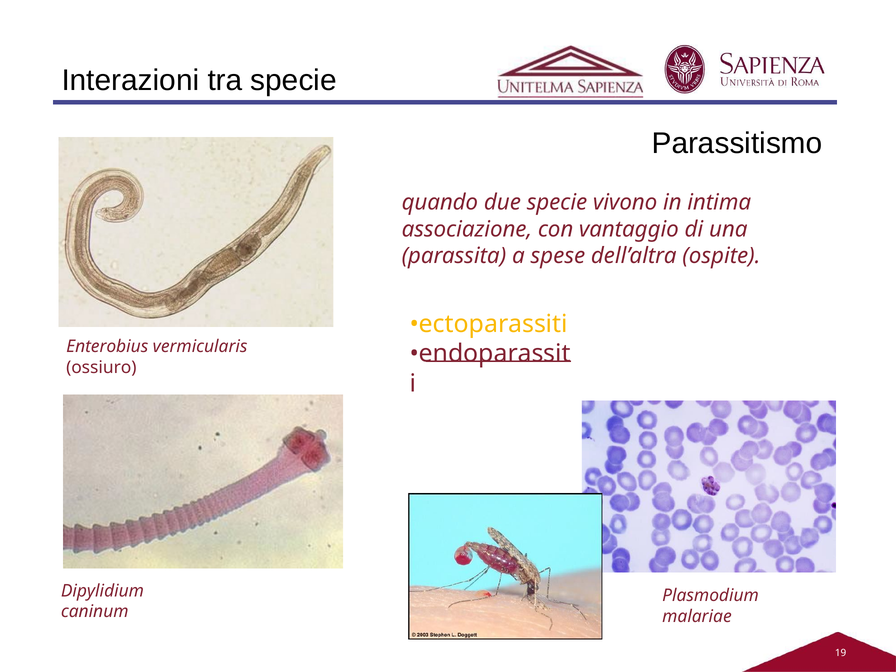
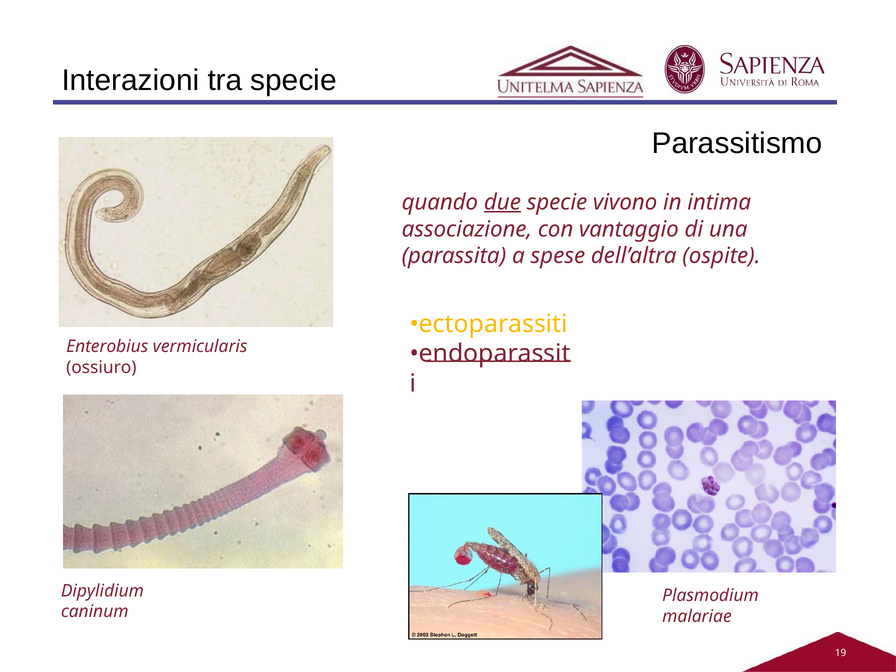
due underline: none -> present
